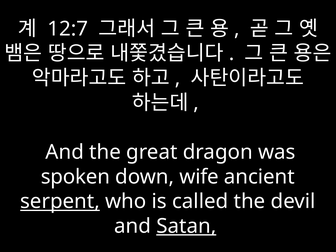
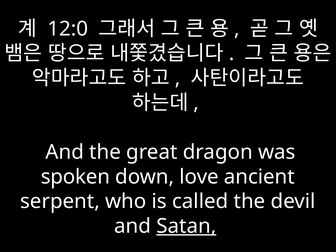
12:7: 12:7 -> 12:0
wife: wife -> love
serpent underline: present -> none
